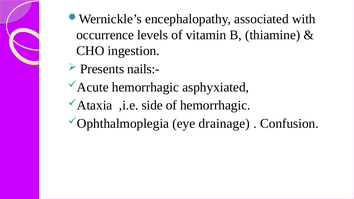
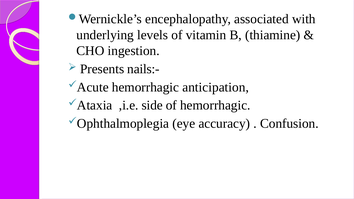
occurrence: occurrence -> underlying
asphyxiated: asphyxiated -> anticipation
drainage: drainage -> accuracy
